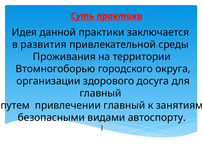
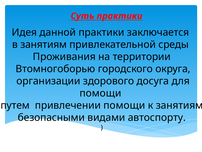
в развития: развития -> занятиям
главный at (100, 93): главный -> помощи
привлечении главный: главный -> помощи
